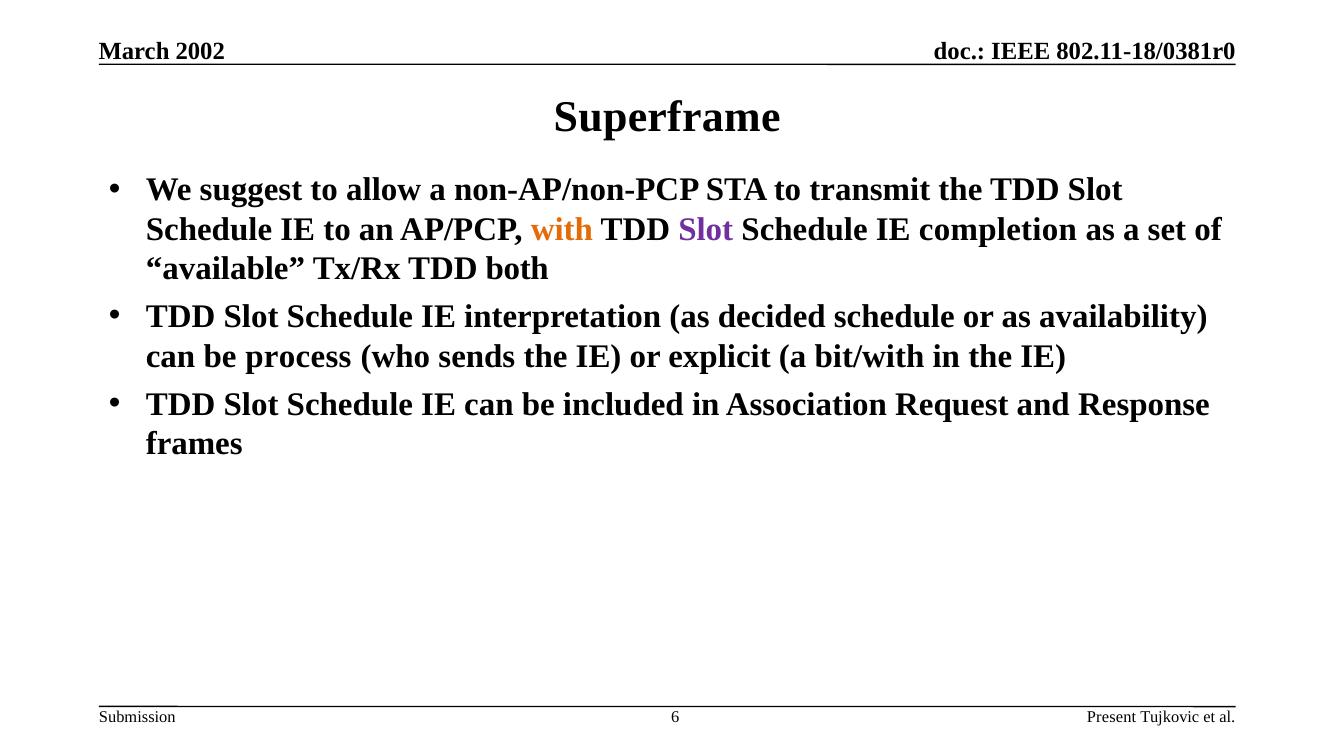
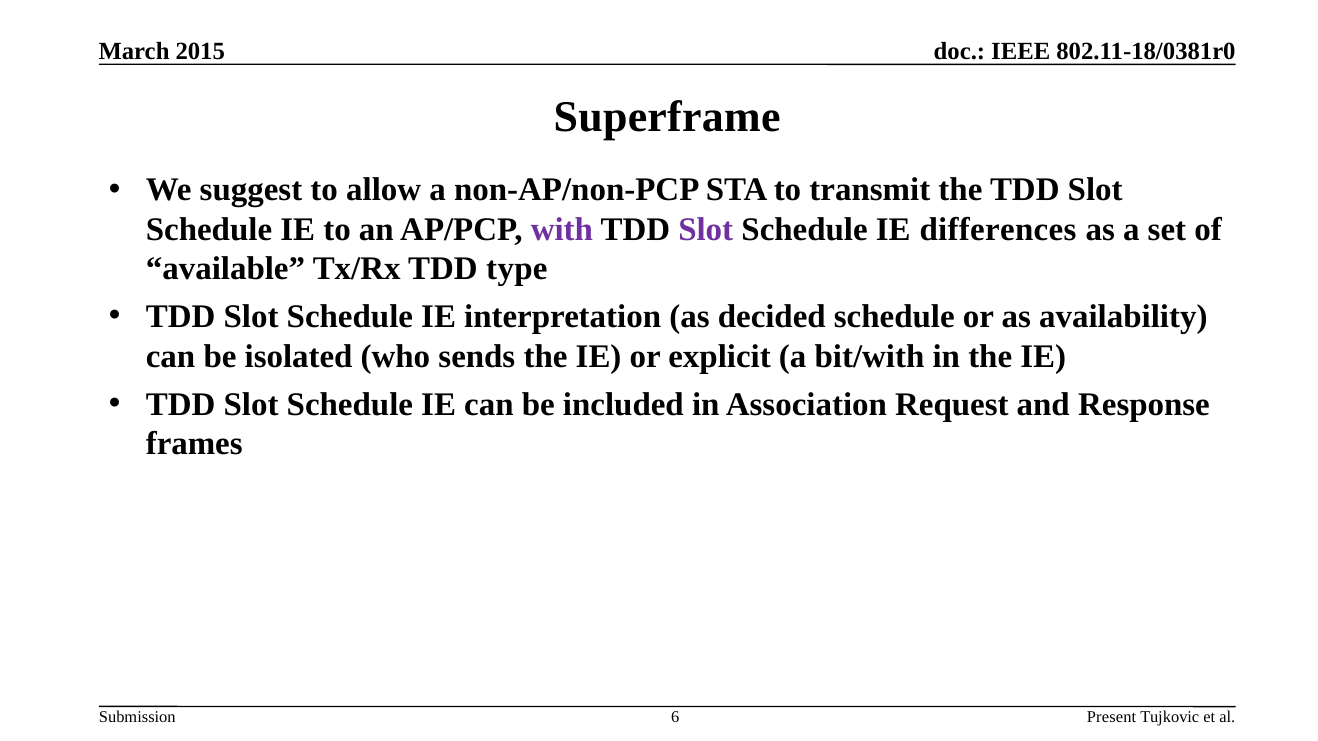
2002: 2002 -> 2015
with colour: orange -> purple
completion: completion -> differences
both: both -> type
process: process -> isolated
